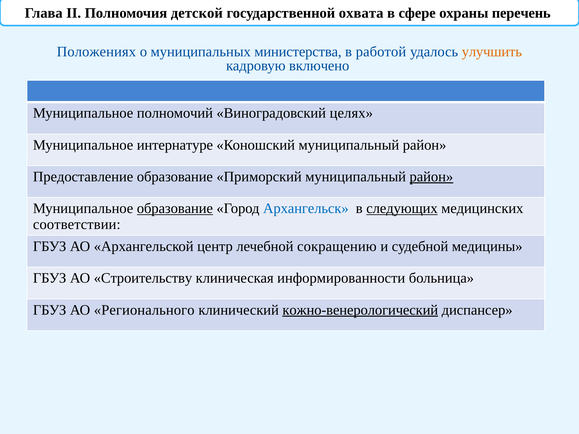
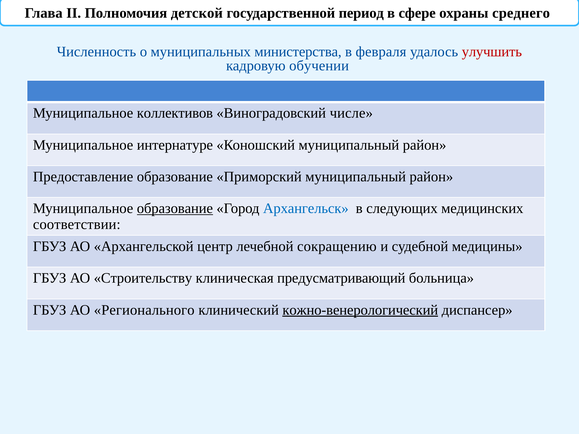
охвата: охвата -> период
перечень: перечень -> среднего
Положениях: Положениях -> Численность
работой: работой -> февраля
улучшить colour: orange -> red
включено: включено -> обучении
полномочий: полномочий -> коллективов
целях: целях -> числе
район at (431, 177) underline: present -> none
следующих underline: present -> none
информированности: информированности -> предусматривающий
